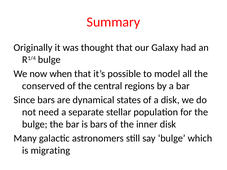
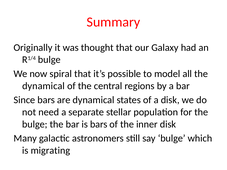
when: when -> spiral
conserved at (44, 86): conserved -> dynamical
